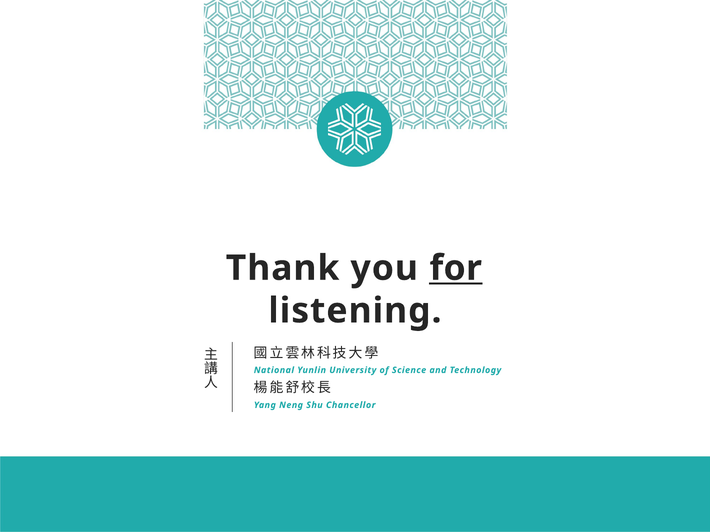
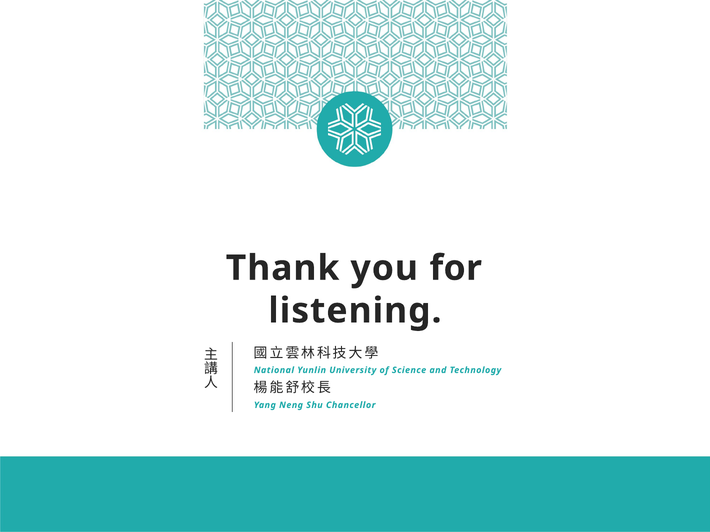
for underline: present -> none
